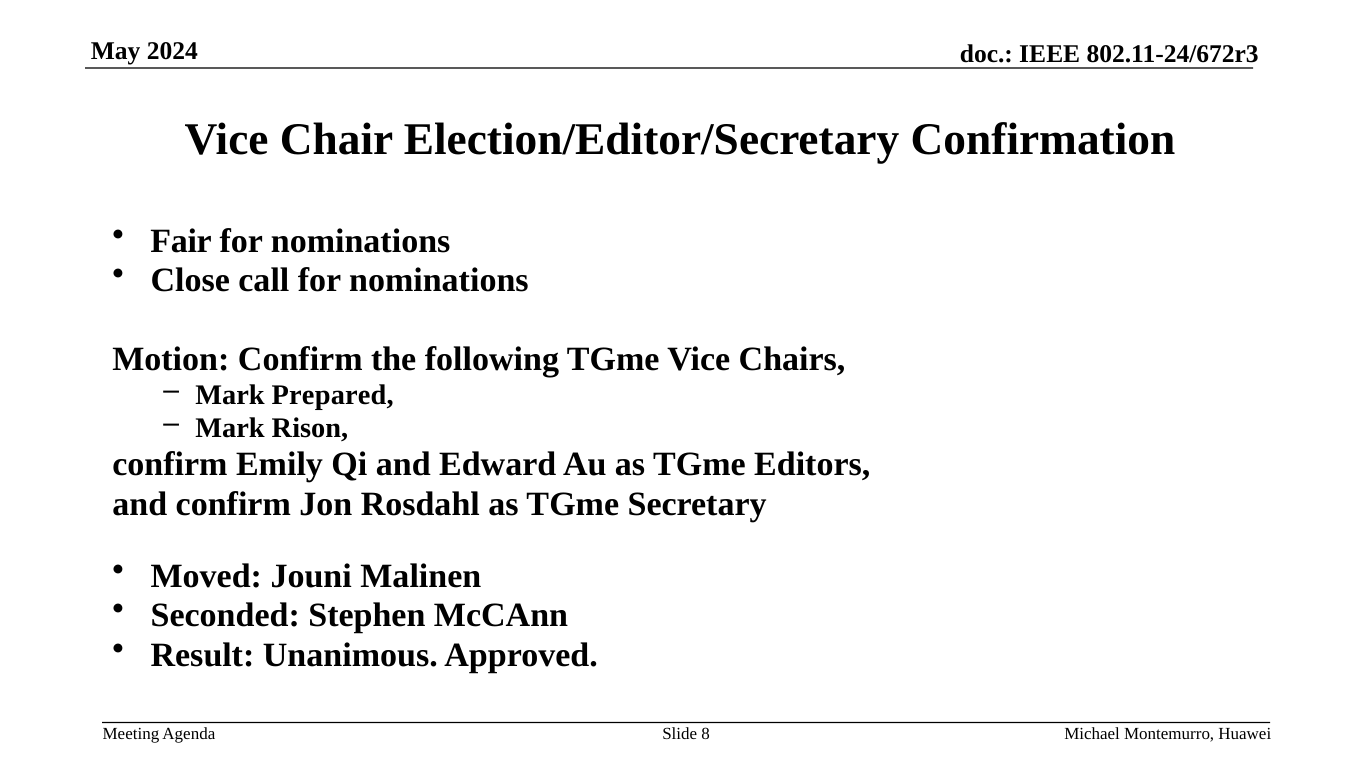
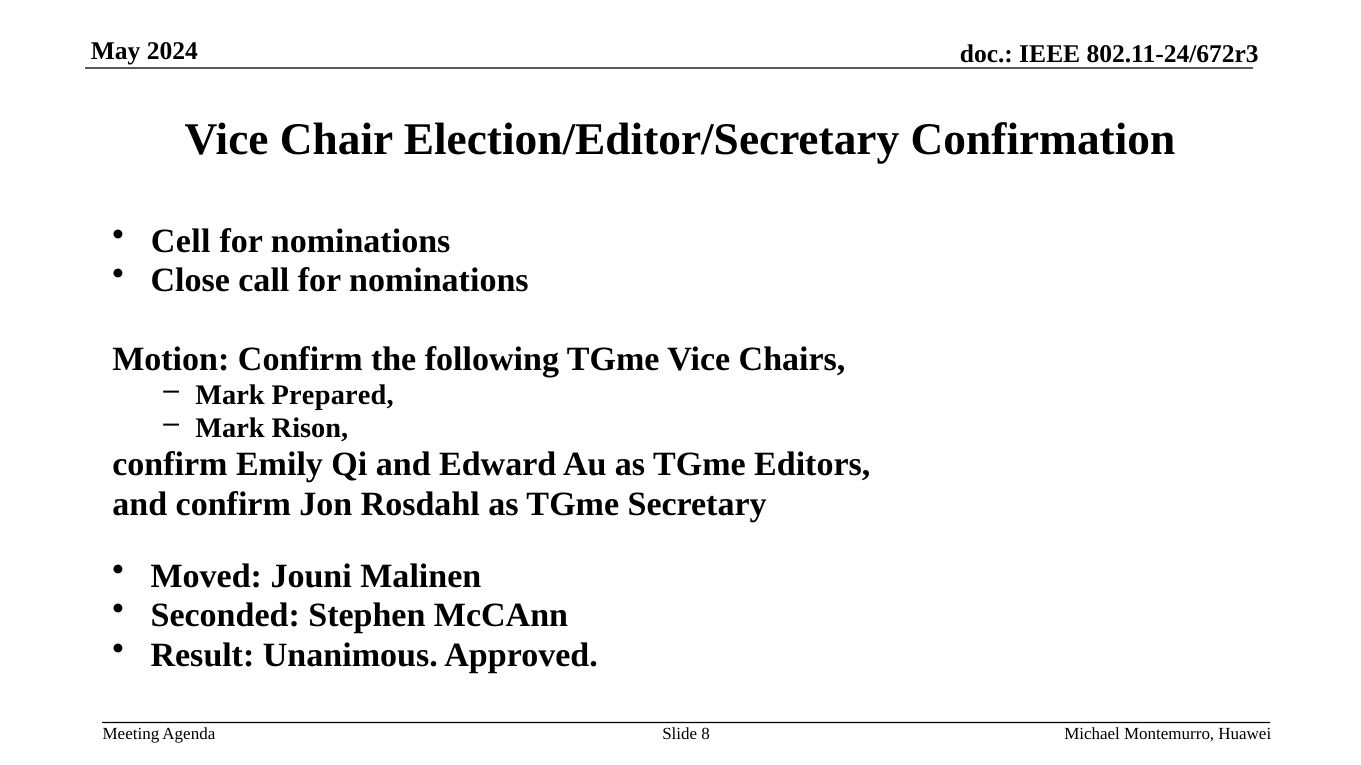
Fair: Fair -> Cell
